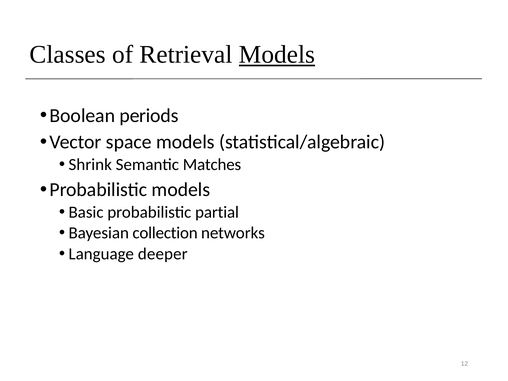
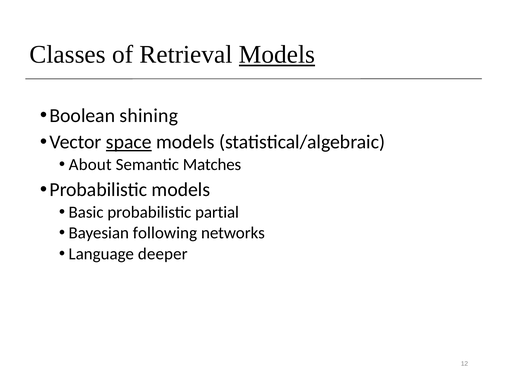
periods: periods -> shining
space underline: none -> present
Shrink: Shrink -> About
collection: collection -> following
